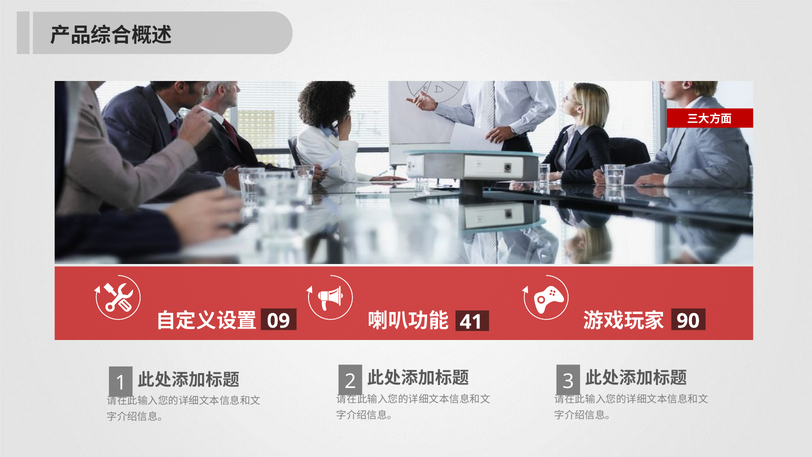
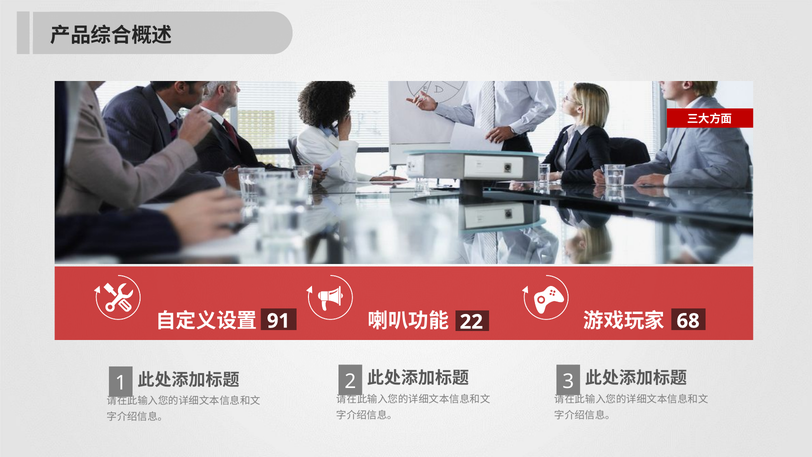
09: 09 -> 91
41: 41 -> 22
90: 90 -> 68
